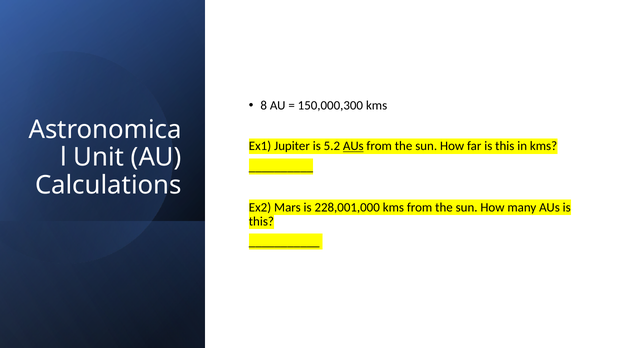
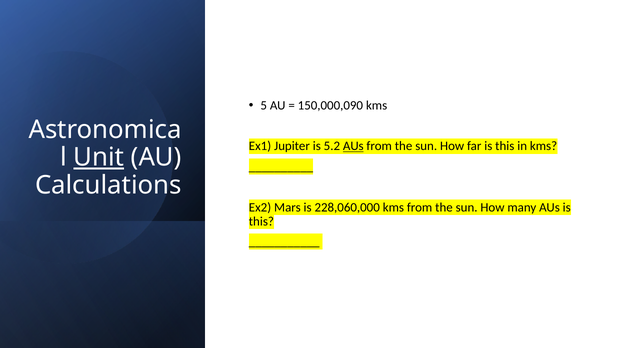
8: 8 -> 5
150,000,300: 150,000,300 -> 150,000,090
Unit underline: none -> present
228,001,000: 228,001,000 -> 228,060,000
